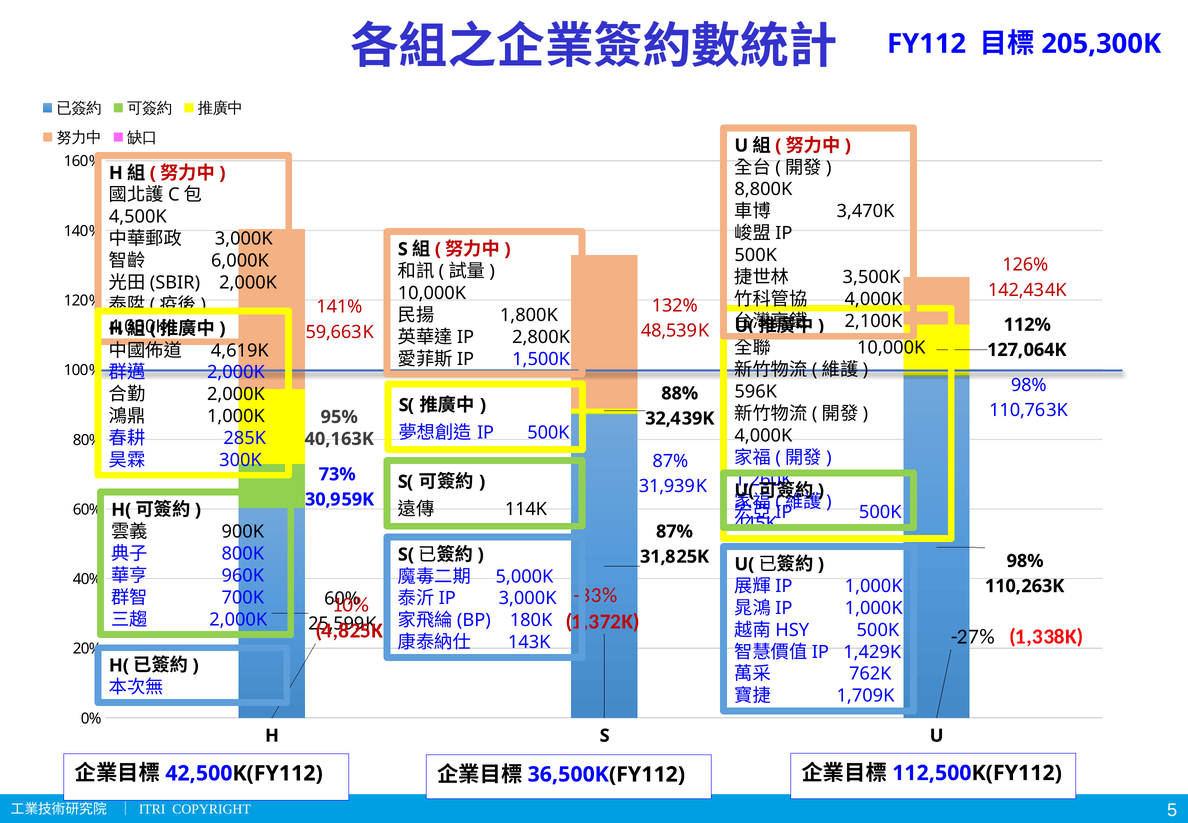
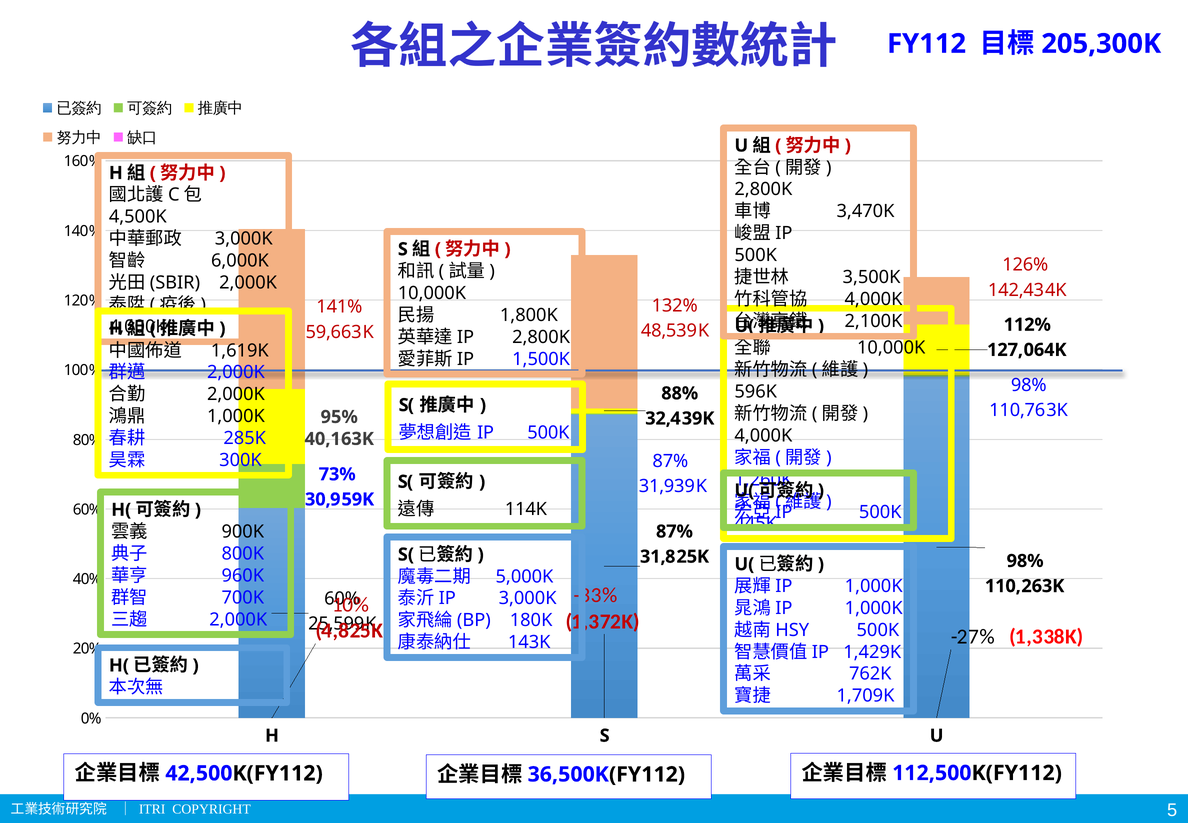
8,800K at (763, 189): 8,800K -> 2,800K
4,619K: 4,619K -> 1,619K
